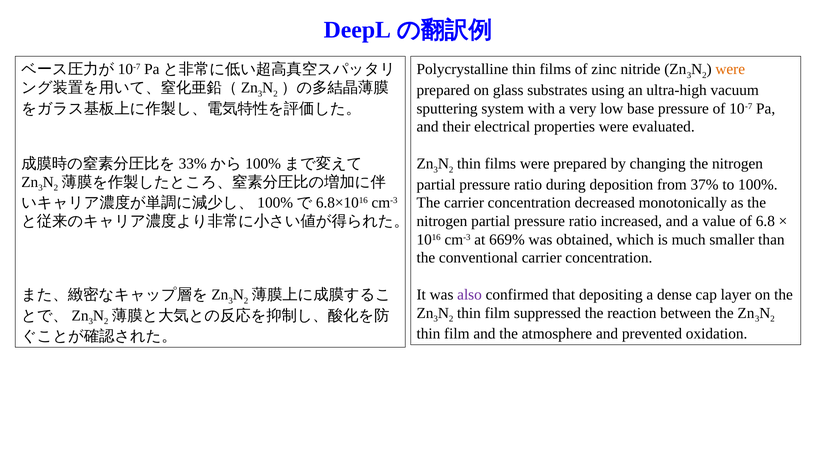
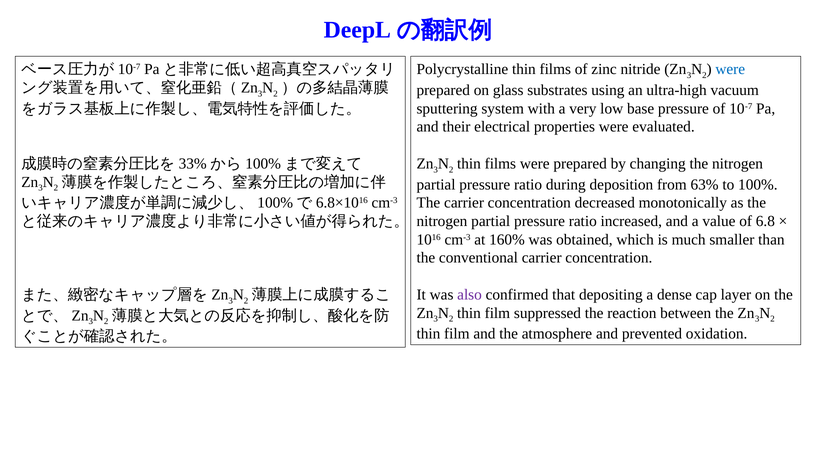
were at (730, 69) colour: orange -> blue
37%: 37% -> 63%
669%: 669% -> 160%
